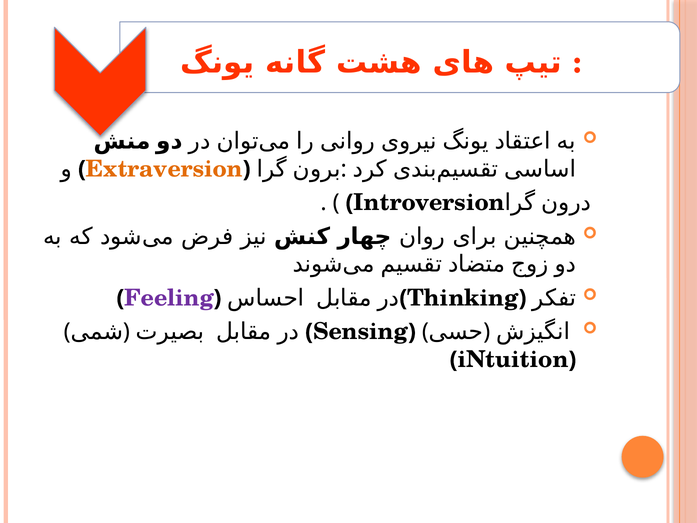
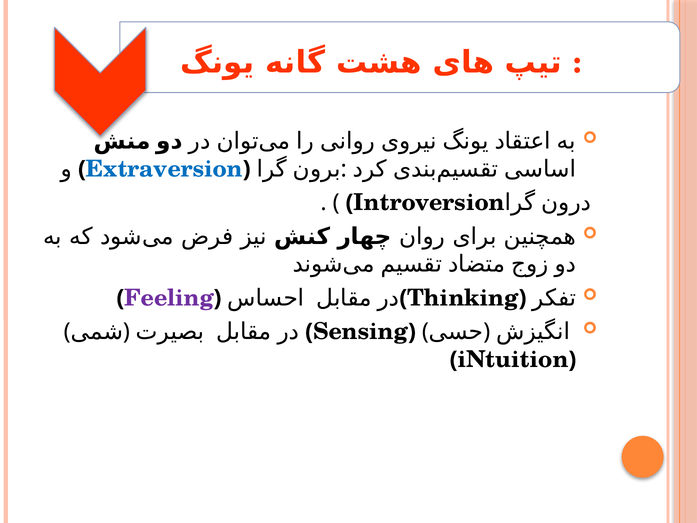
Extraversion colour: orange -> blue
